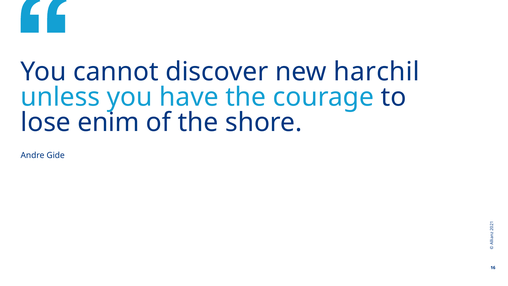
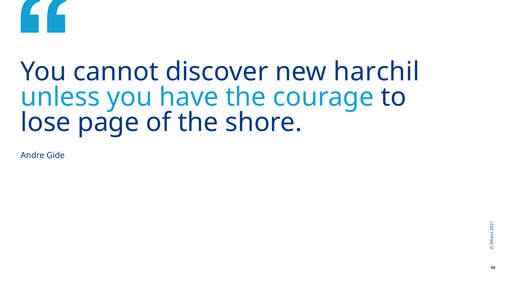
enim: enim -> page
